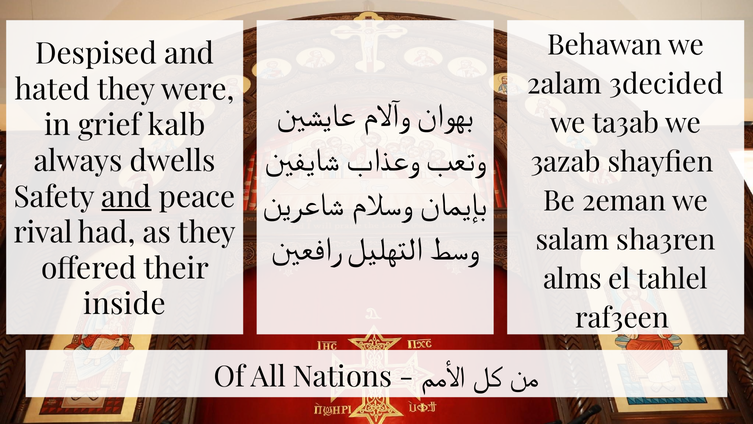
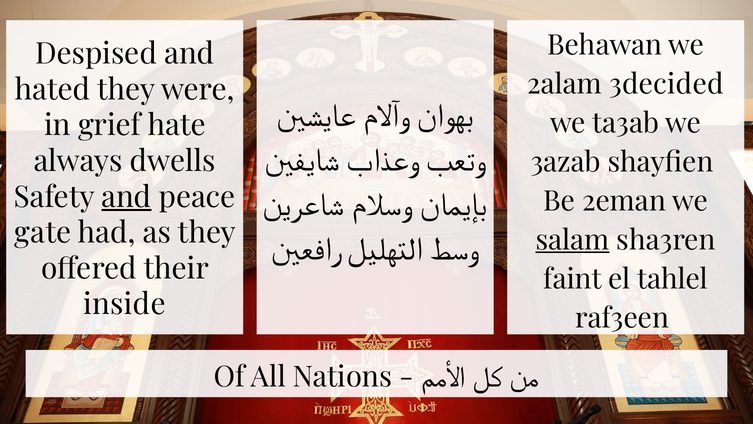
kalb: kalb -> hate
rival: rival -> gate
salam underline: none -> present
alms: alms -> faint
